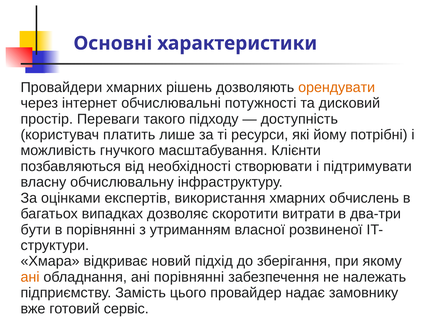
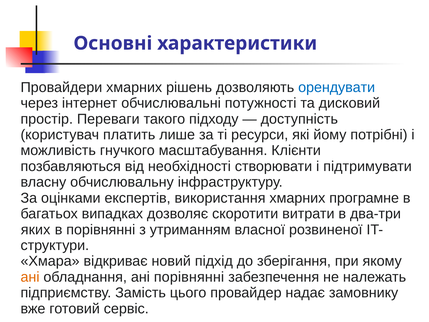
орендувати colour: orange -> blue
обчислень: обчислень -> програмне
бути: бути -> яких
